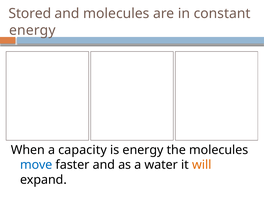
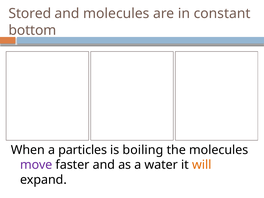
energy at (32, 30): energy -> bottom
capacity: capacity -> particles
is energy: energy -> boiling
move colour: blue -> purple
